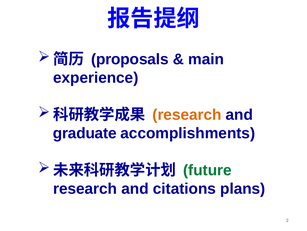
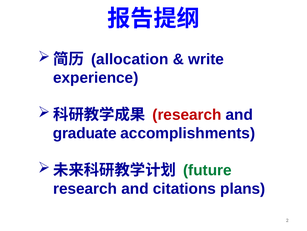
proposals: proposals -> allocation
main: main -> write
research at (187, 114) colour: orange -> red
